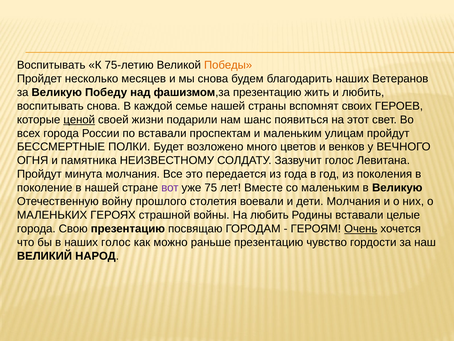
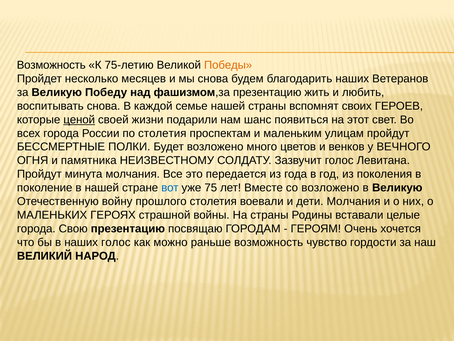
Воспитывать at (51, 65): Воспитывать -> Возможность
по вставали: вставали -> столетия
вот colour: purple -> blue
со маленьким: маленьким -> возложено
На любить: любить -> страны
Очень underline: present -> none
раньше презентацию: презентацию -> возможность
